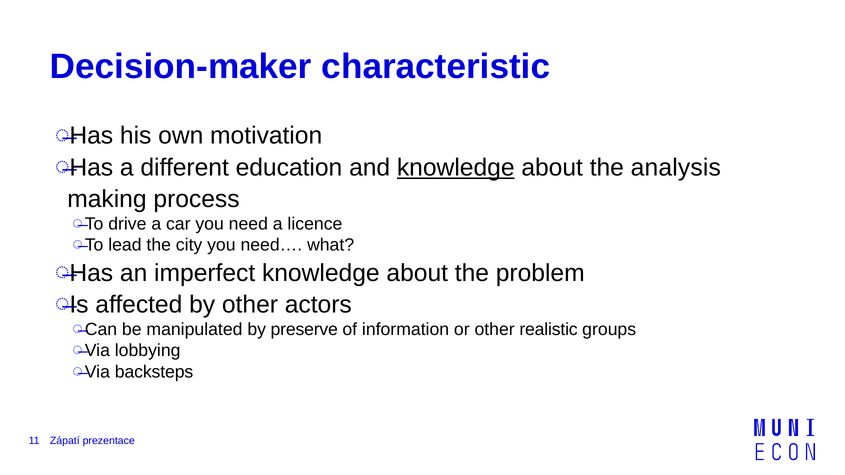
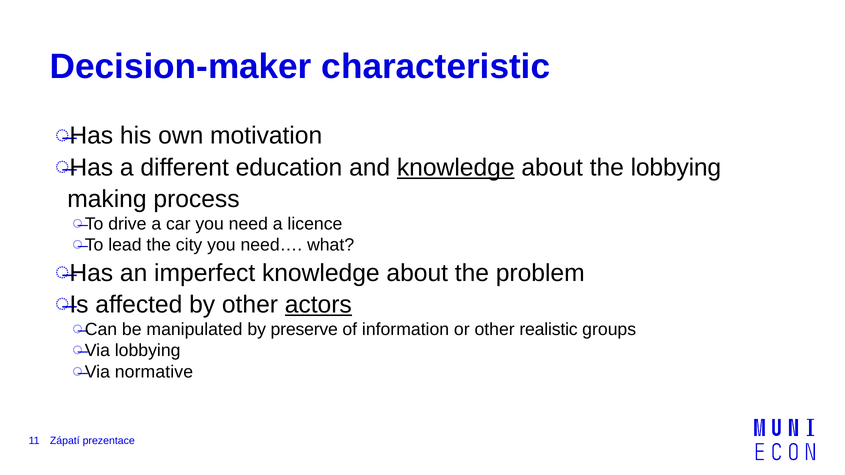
the analysis: analysis -> lobbying
actors underline: none -> present
backsteps: backsteps -> normative
